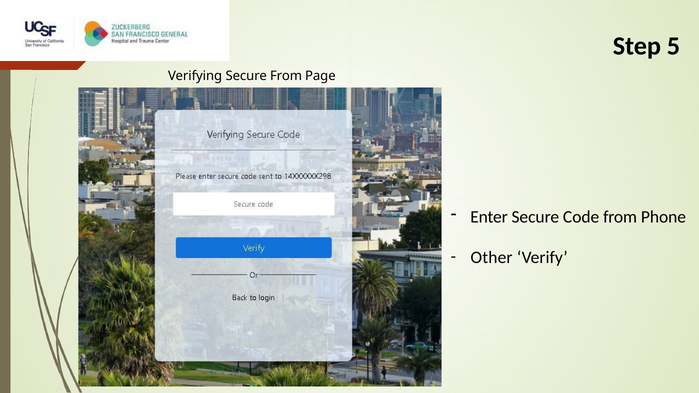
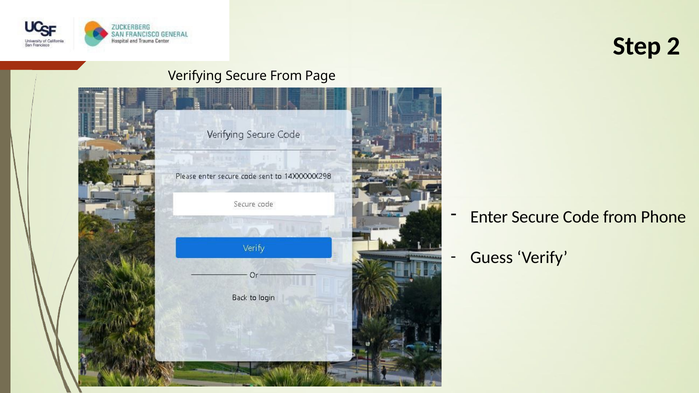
5: 5 -> 2
Other: Other -> Guess
